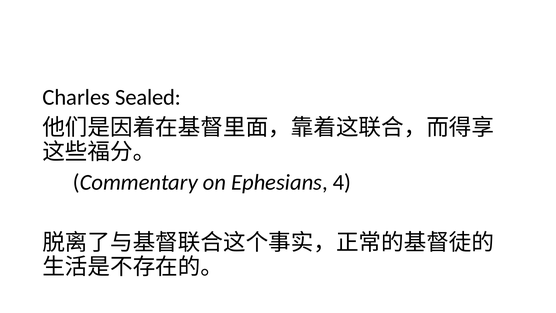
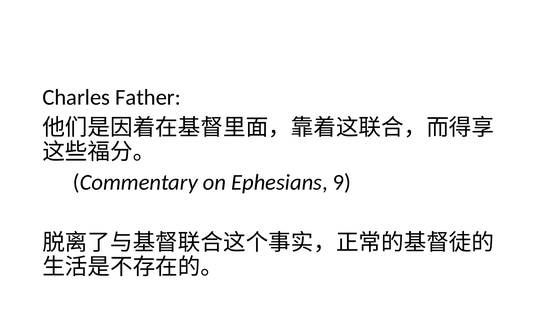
Sealed: Sealed -> Father
4: 4 -> 9
